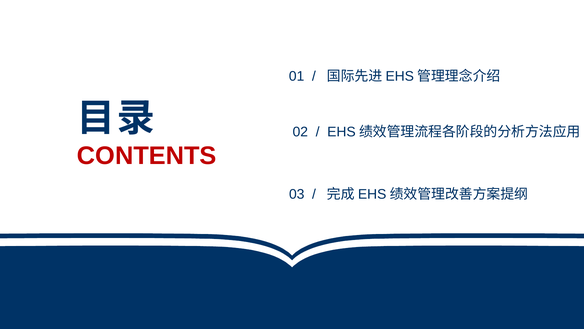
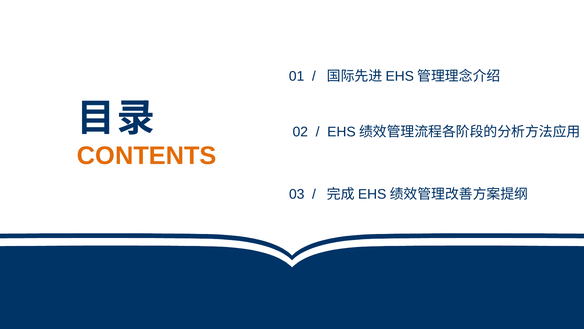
CONTENTS colour: red -> orange
